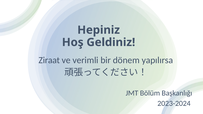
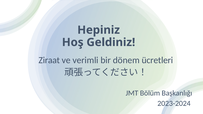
yapılırsa: yapılırsa -> ücretleri
